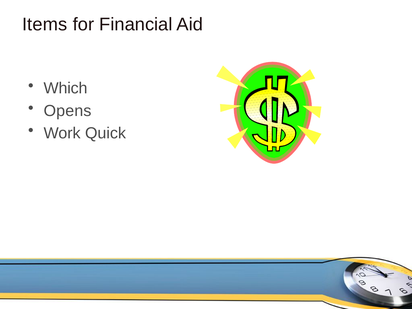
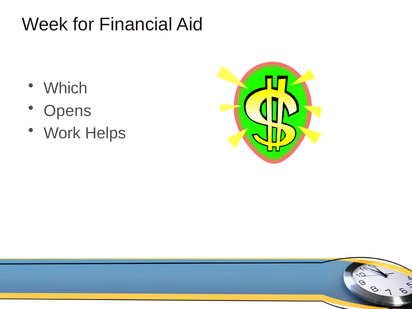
Items: Items -> Week
Quick: Quick -> Helps
